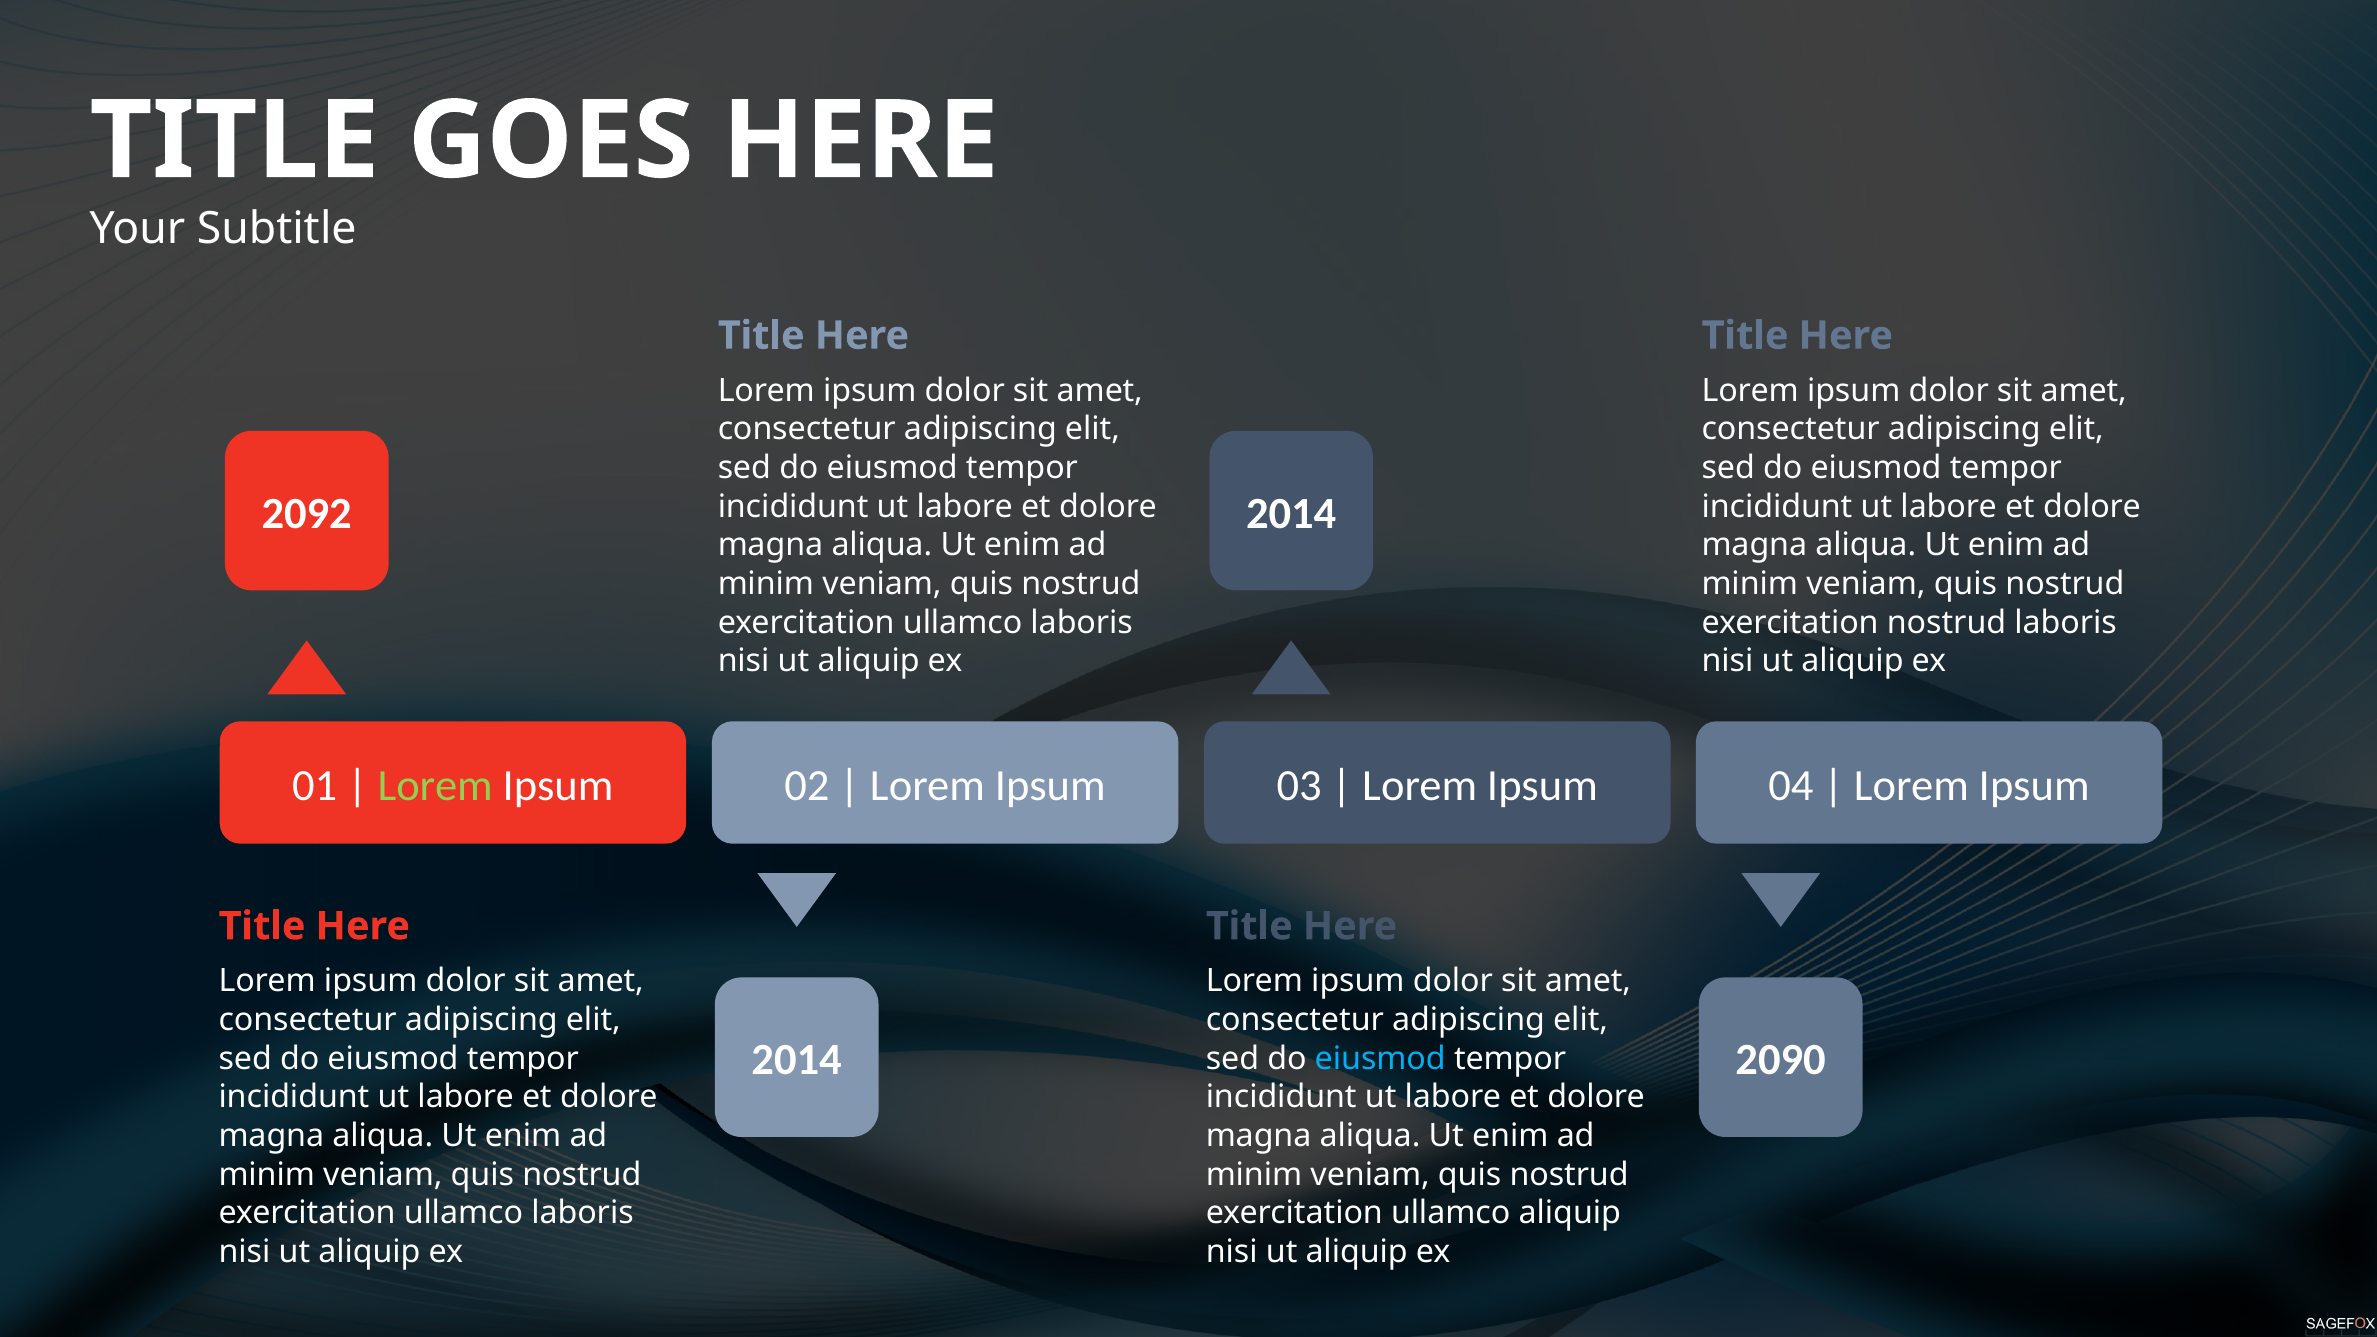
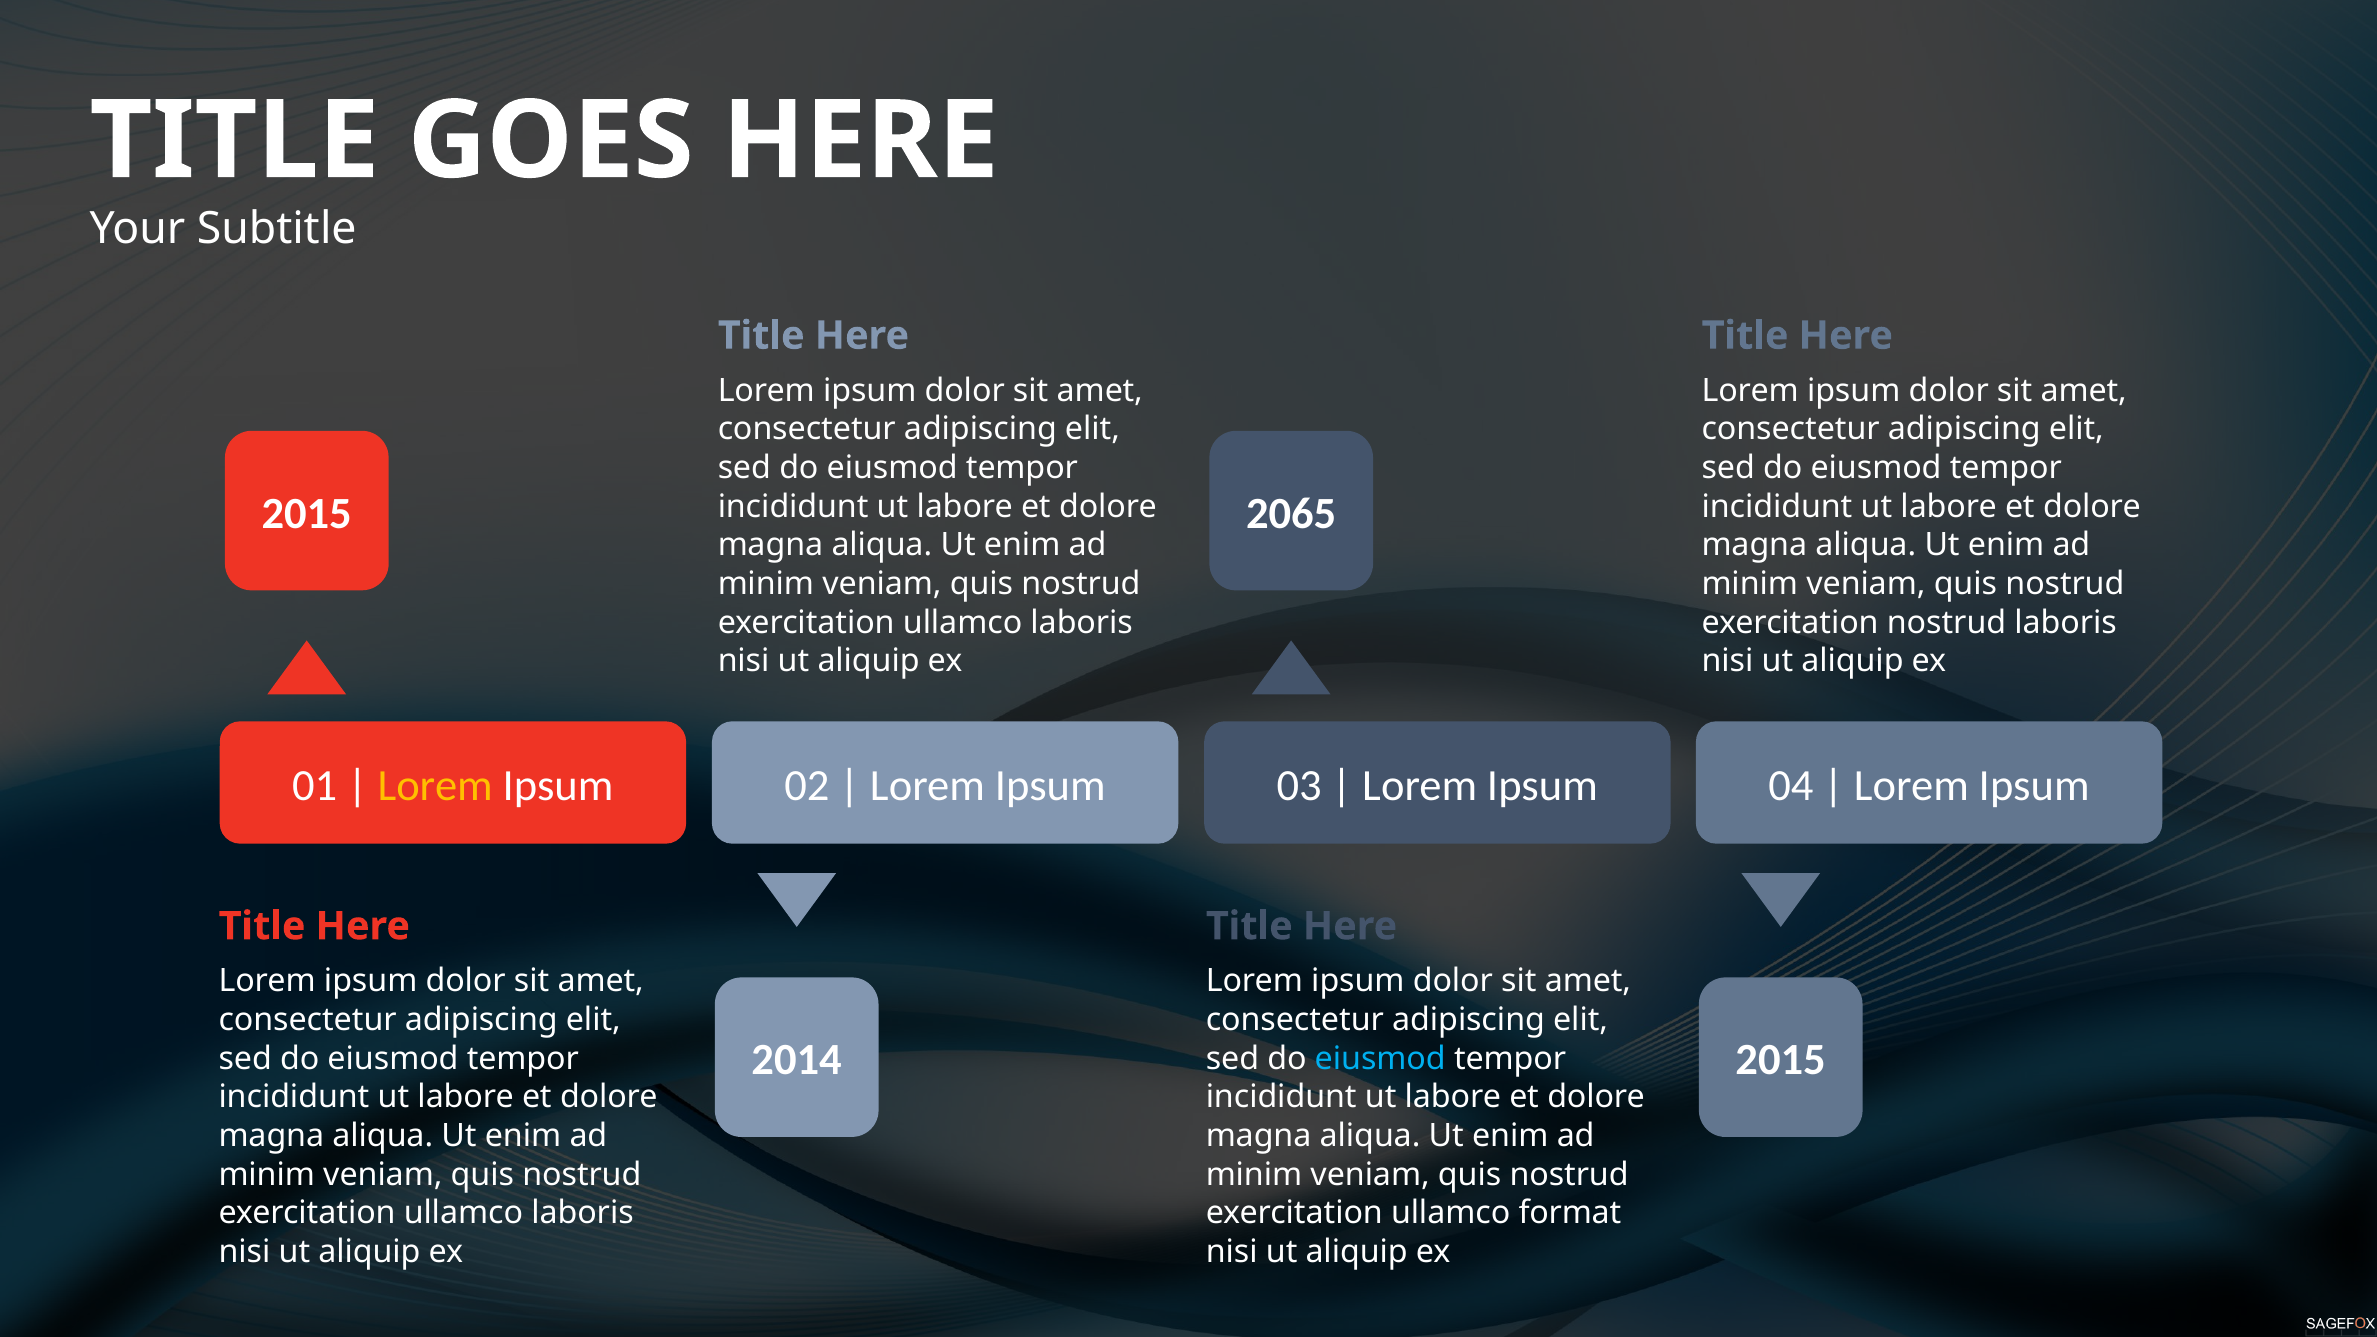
2092 at (307, 514): 2092 -> 2015
2014 at (1291, 514): 2014 -> 2065
Lorem at (435, 786) colour: light green -> yellow
2090 at (1781, 1060): 2090 -> 2015
ullamco aliquip: aliquip -> format
